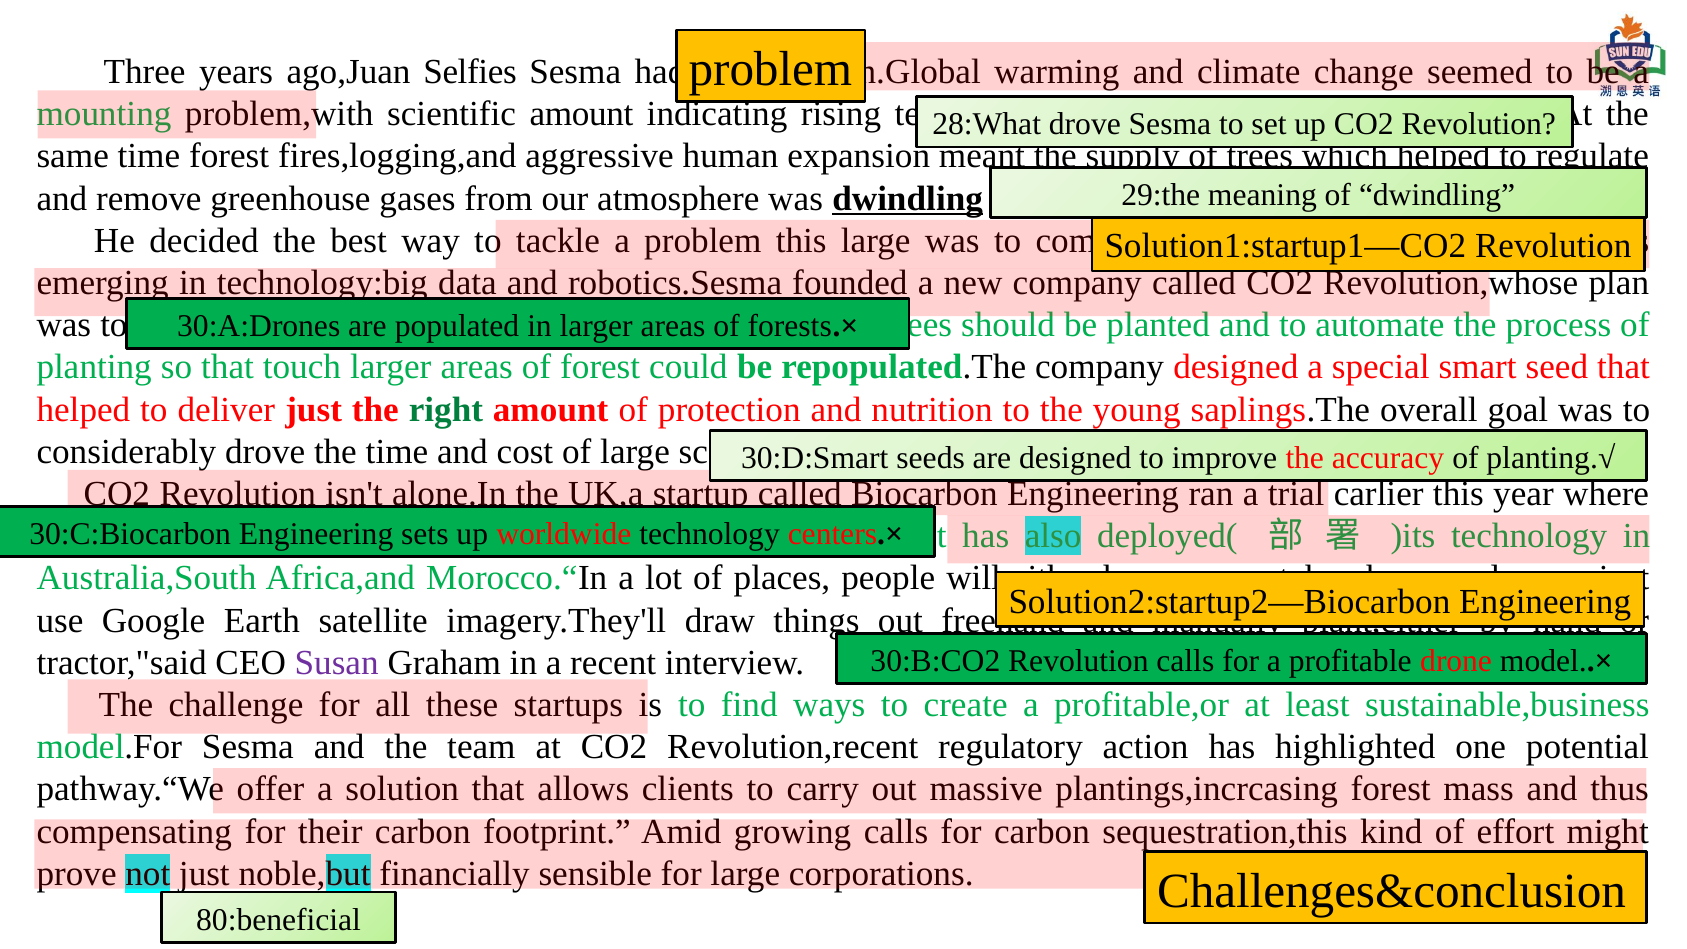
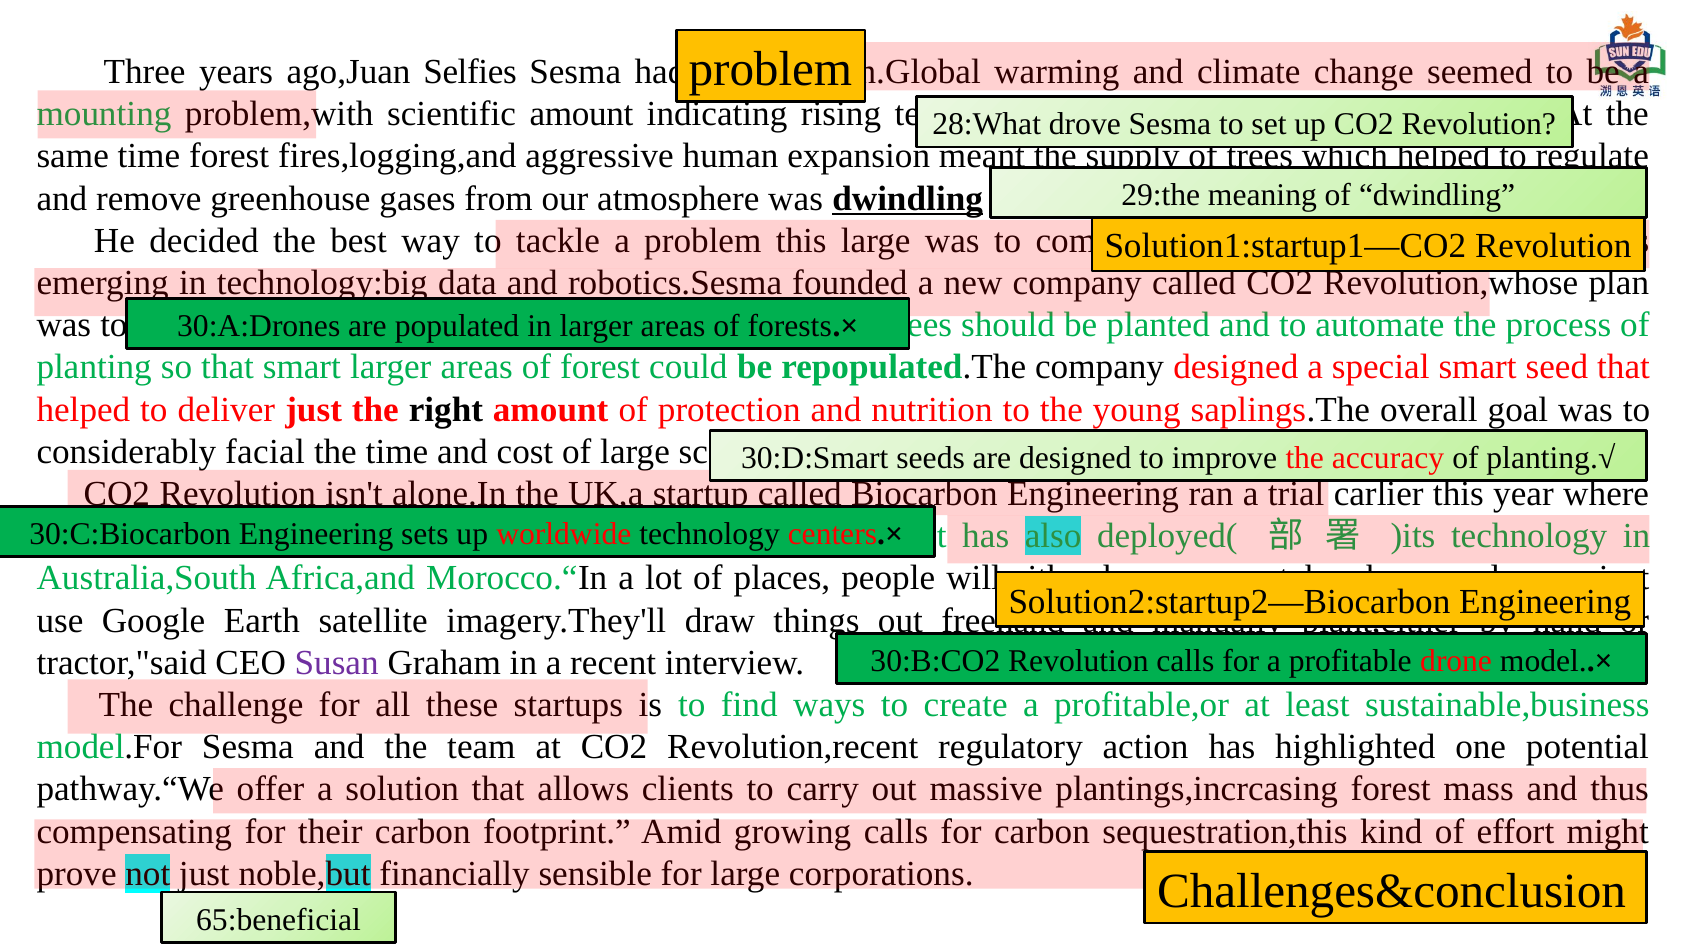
that touch: touch -> smart
right colour: green -> black
considerably drove: drove -> facial
80:beneficial: 80:beneficial -> 65:beneficial
